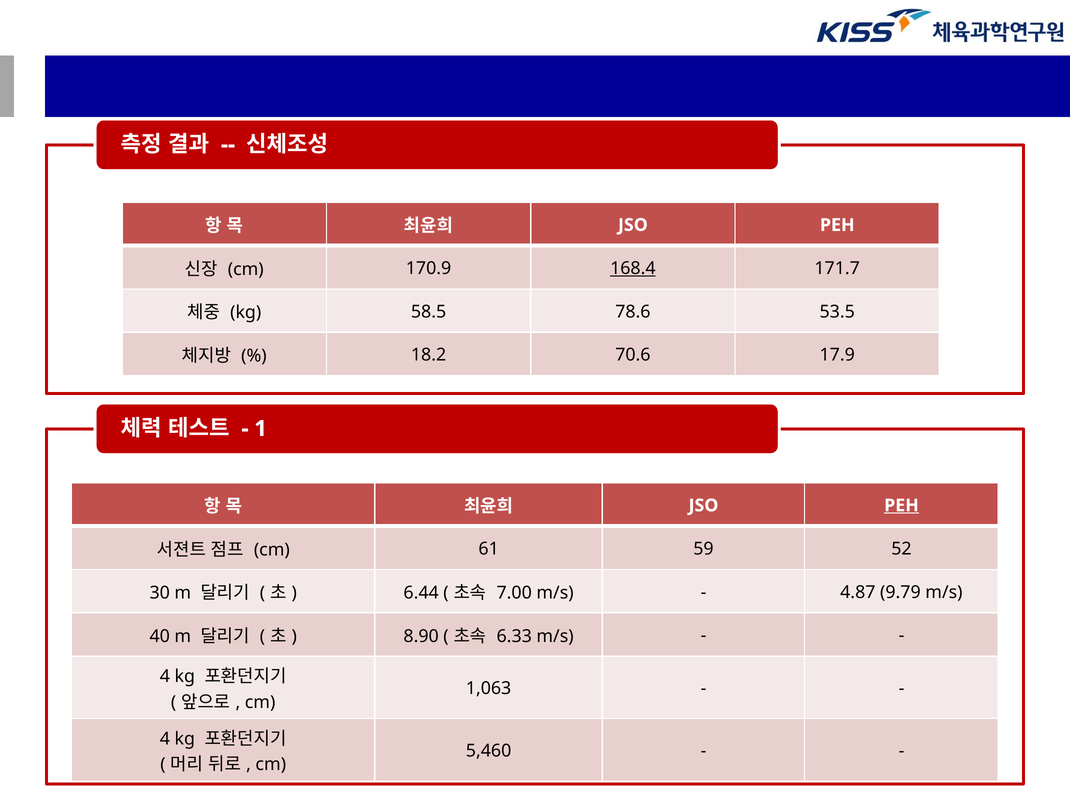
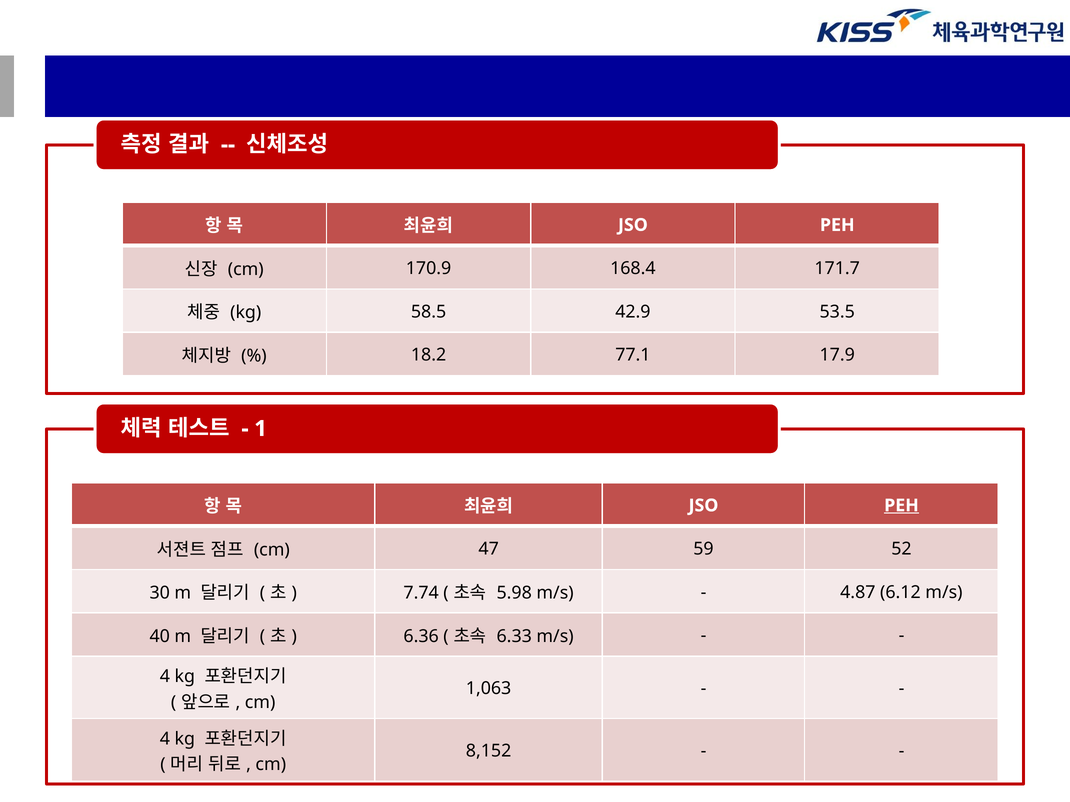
168.4 underline: present -> none
78.6: 78.6 -> 42.9
70.6: 70.6 -> 77.1
61: 61 -> 47
6.44: 6.44 -> 7.74
7.00: 7.00 -> 5.98
9.79: 9.79 -> 6.12
8.90: 8.90 -> 6.36
5,460: 5,460 -> 8,152
